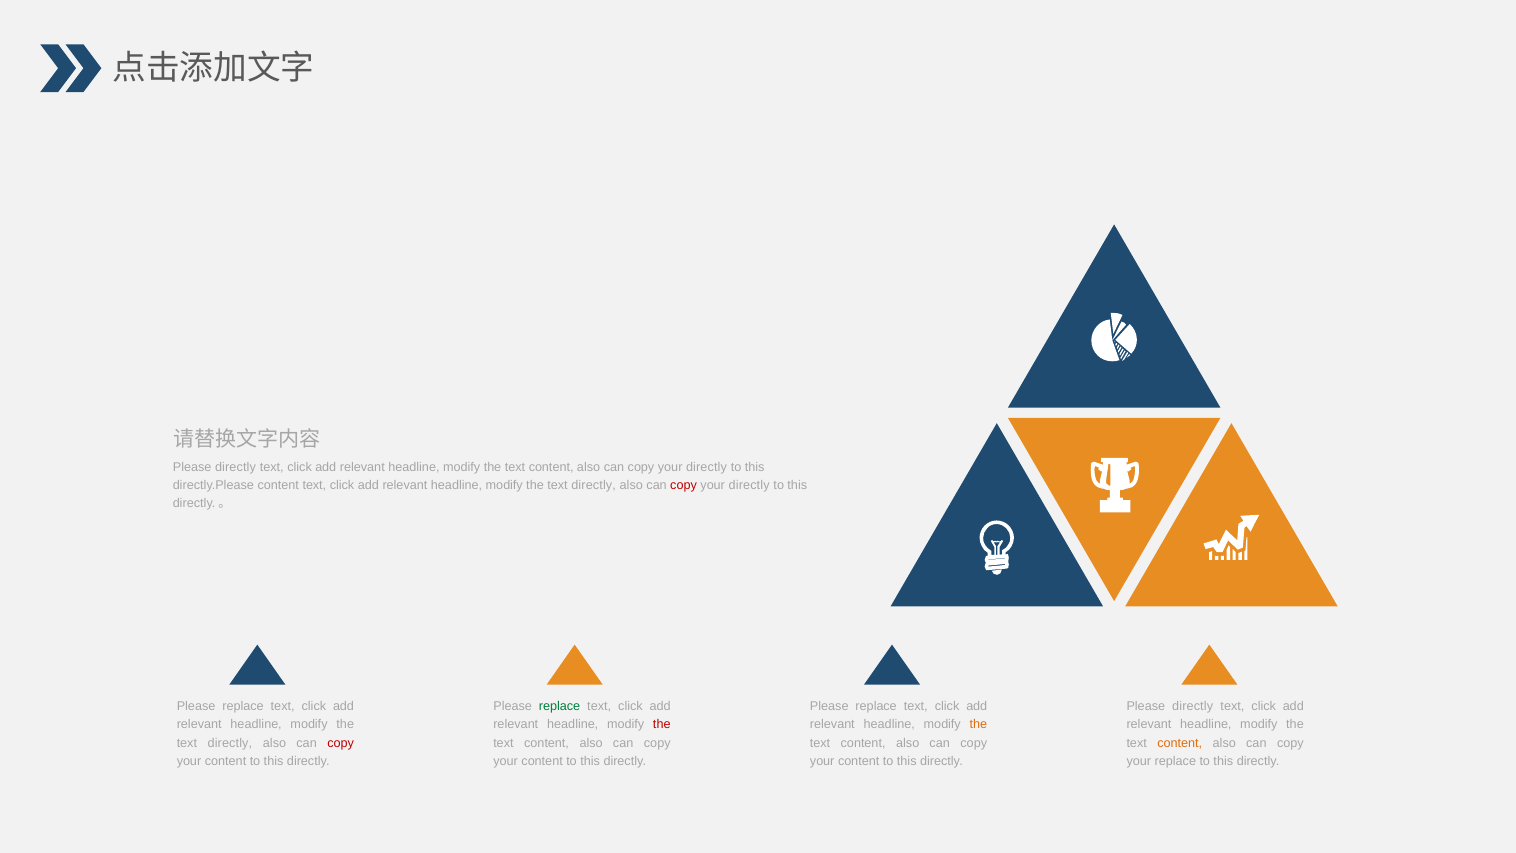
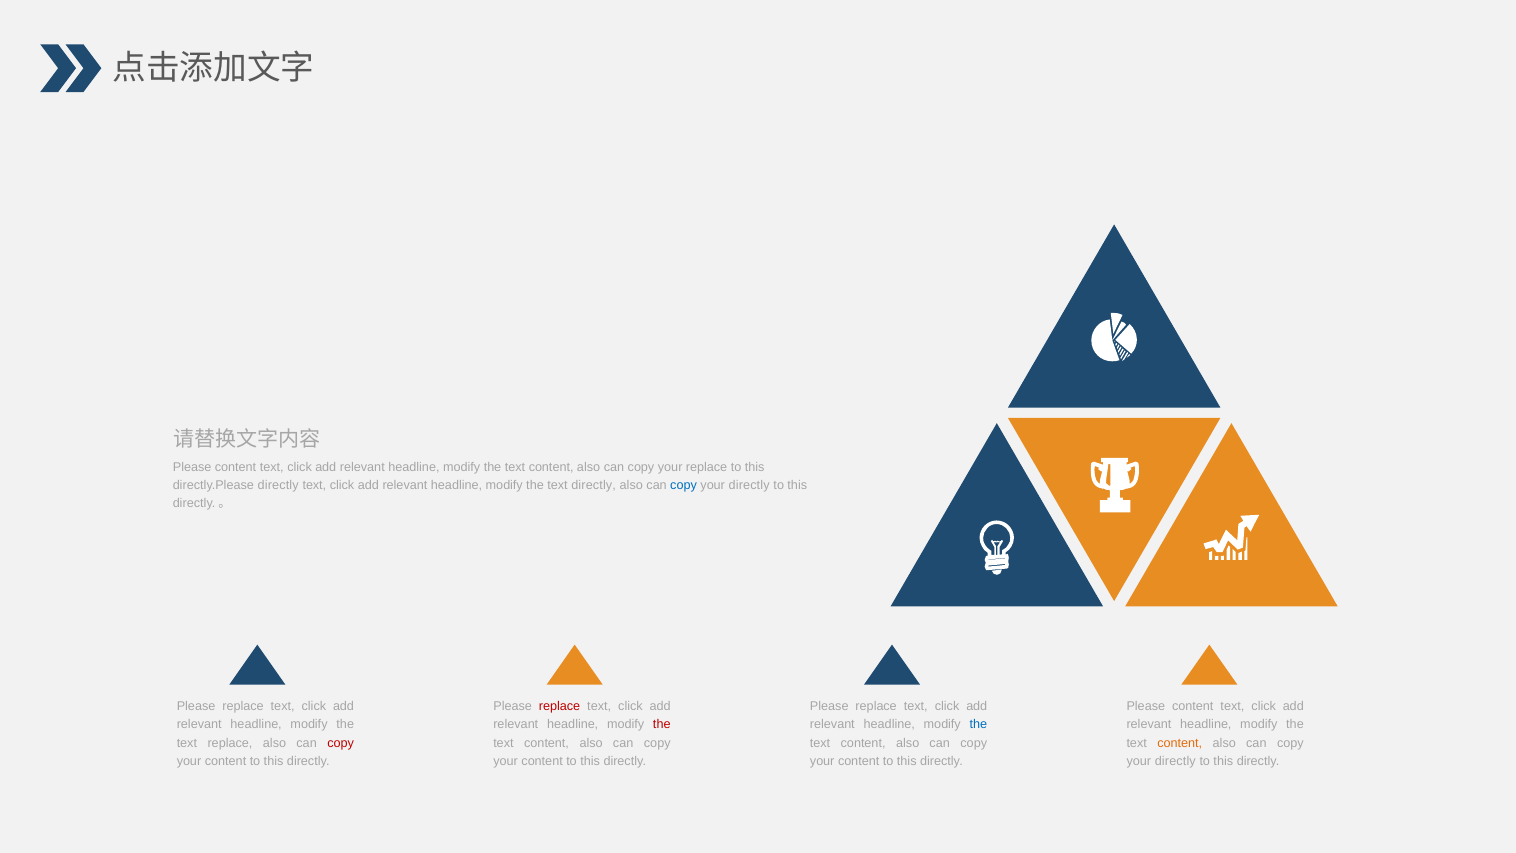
directly at (235, 467): directly -> content
directly at (706, 467): directly -> replace
directly.Please content: content -> directly
copy at (684, 485) colour: red -> blue
replace at (560, 706) colour: green -> red
directly at (1193, 706): directly -> content
the at (978, 725) colour: orange -> blue
directly at (230, 743): directly -> replace
replace at (1175, 761): replace -> directly
